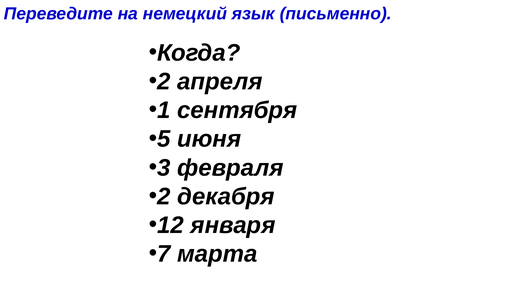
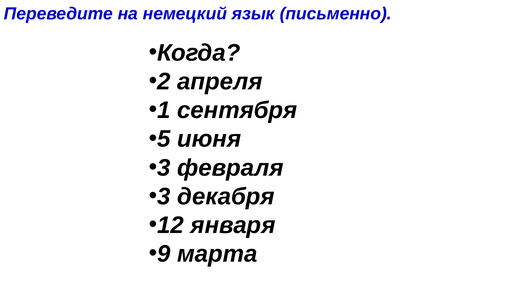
2 at (164, 197): 2 -> 3
7: 7 -> 9
